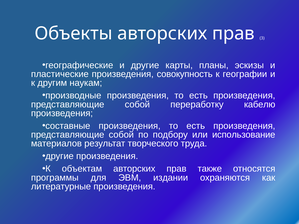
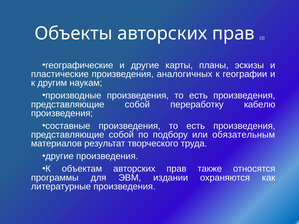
совокупность: совокупность -> аналогичных
использование: использование -> обязательным
